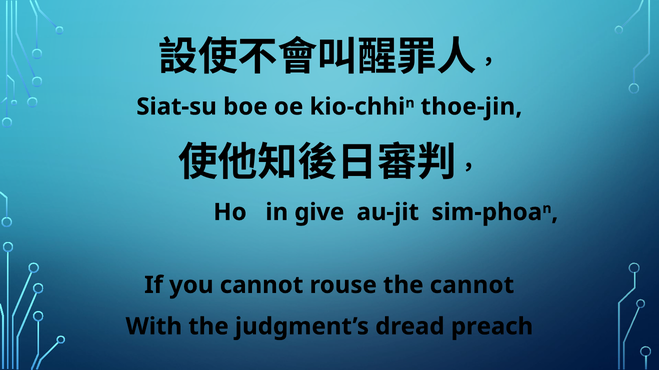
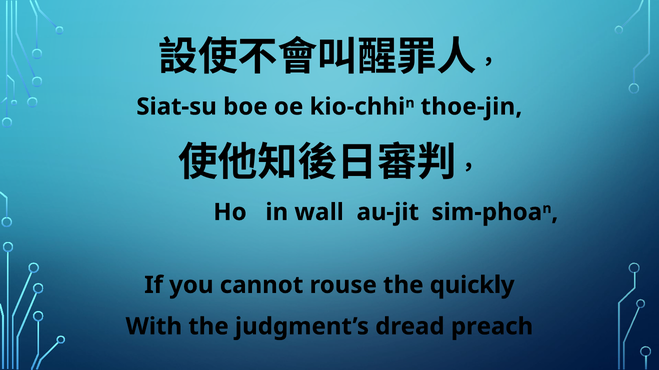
give: give -> wall
the cannot: cannot -> quickly
